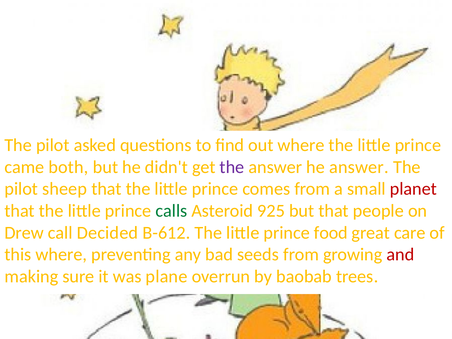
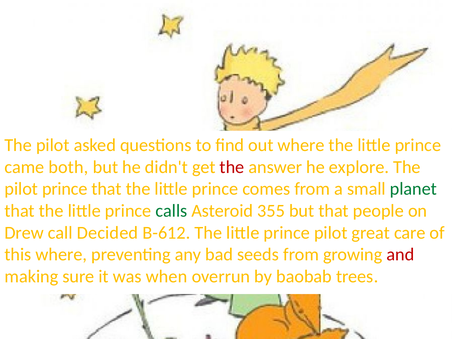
the at (232, 167) colour: purple -> red
he answer: answer -> explore
pilot sheep: sheep -> prince
planet colour: red -> green
925: 925 -> 355
prince food: food -> pilot
plane: plane -> when
